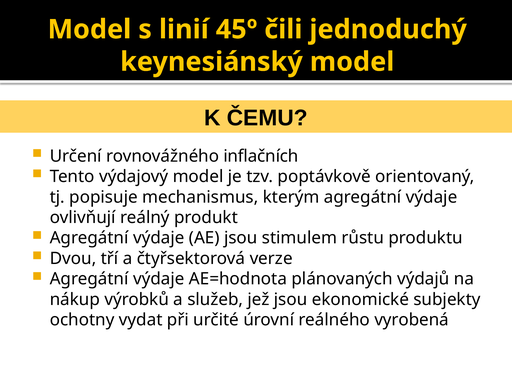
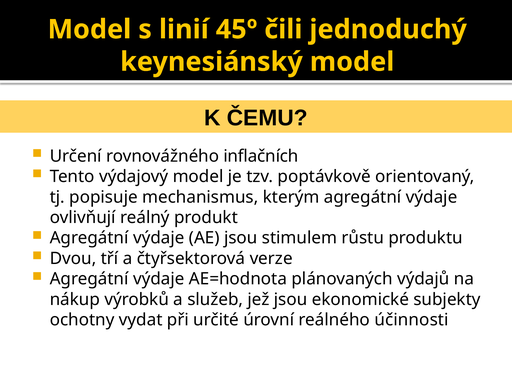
vyrobená: vyrobená -> účinnosti
